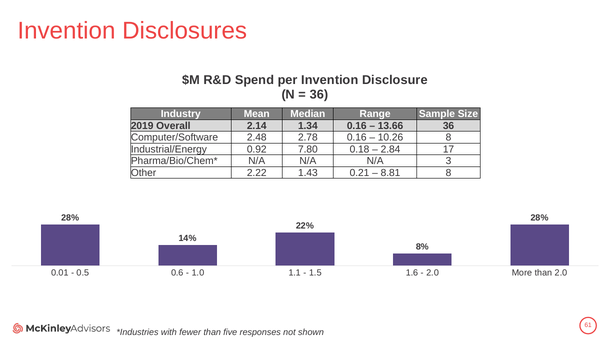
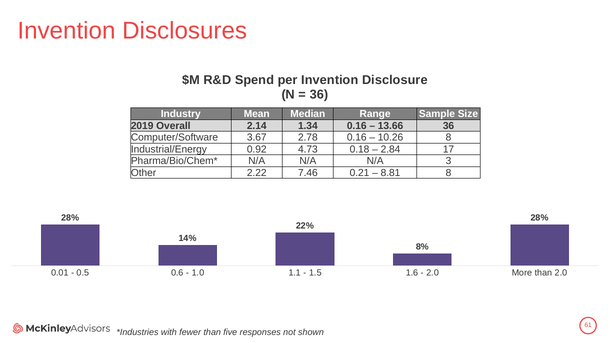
2.48: 2.48 -> 3.67
7.80: 7.80 -> 4.73
1.43: 1.43 -> 7.46
